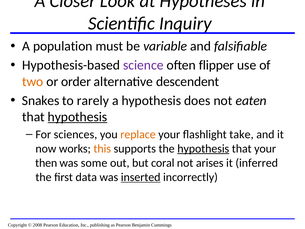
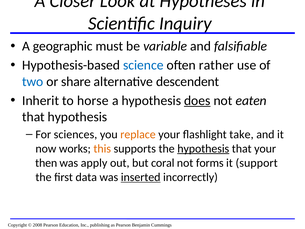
population: population -> geographic
science colour: purple -> blue
flipper: flipper -> rather
two colour: orange -> blue
order: order -> share
Snakes: Snakes -> Inherit
rarely: rarely -> horse
does underline: none -> present
hypothesis at (77, 117) underline: present -> none
some: some -> apply
arises: arises -> forms
inferred: inferred -> support
